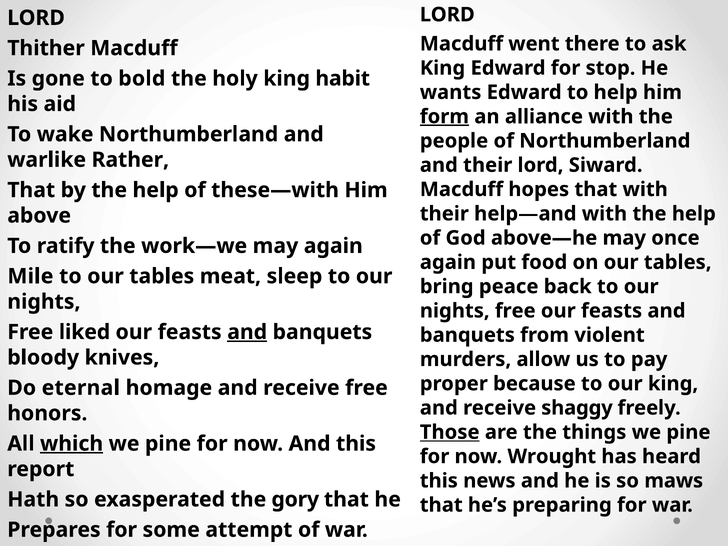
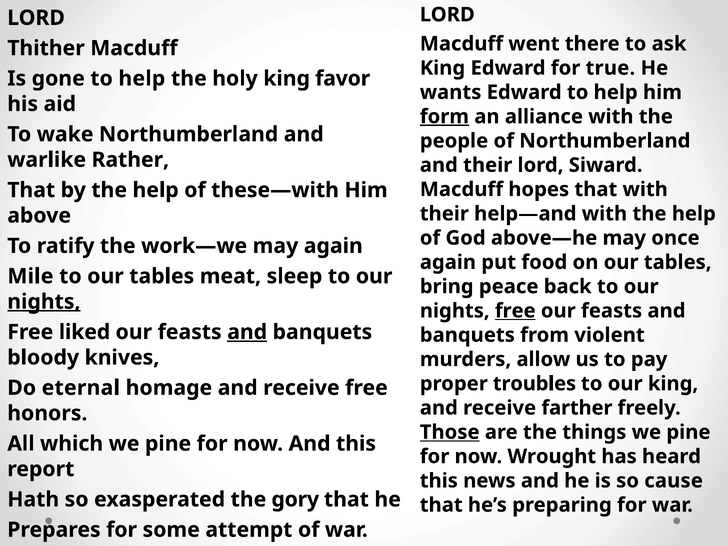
stop: stop -> true
gone to bold: bold -> help
habit: habit -> favor
nights at (44, 302) underline: none -> present
free at (515, 311) underline: none -> present
because: because -> troubles
shaggy: shaggy -> farther
which underline: present -> none
maws: maws -> cause
